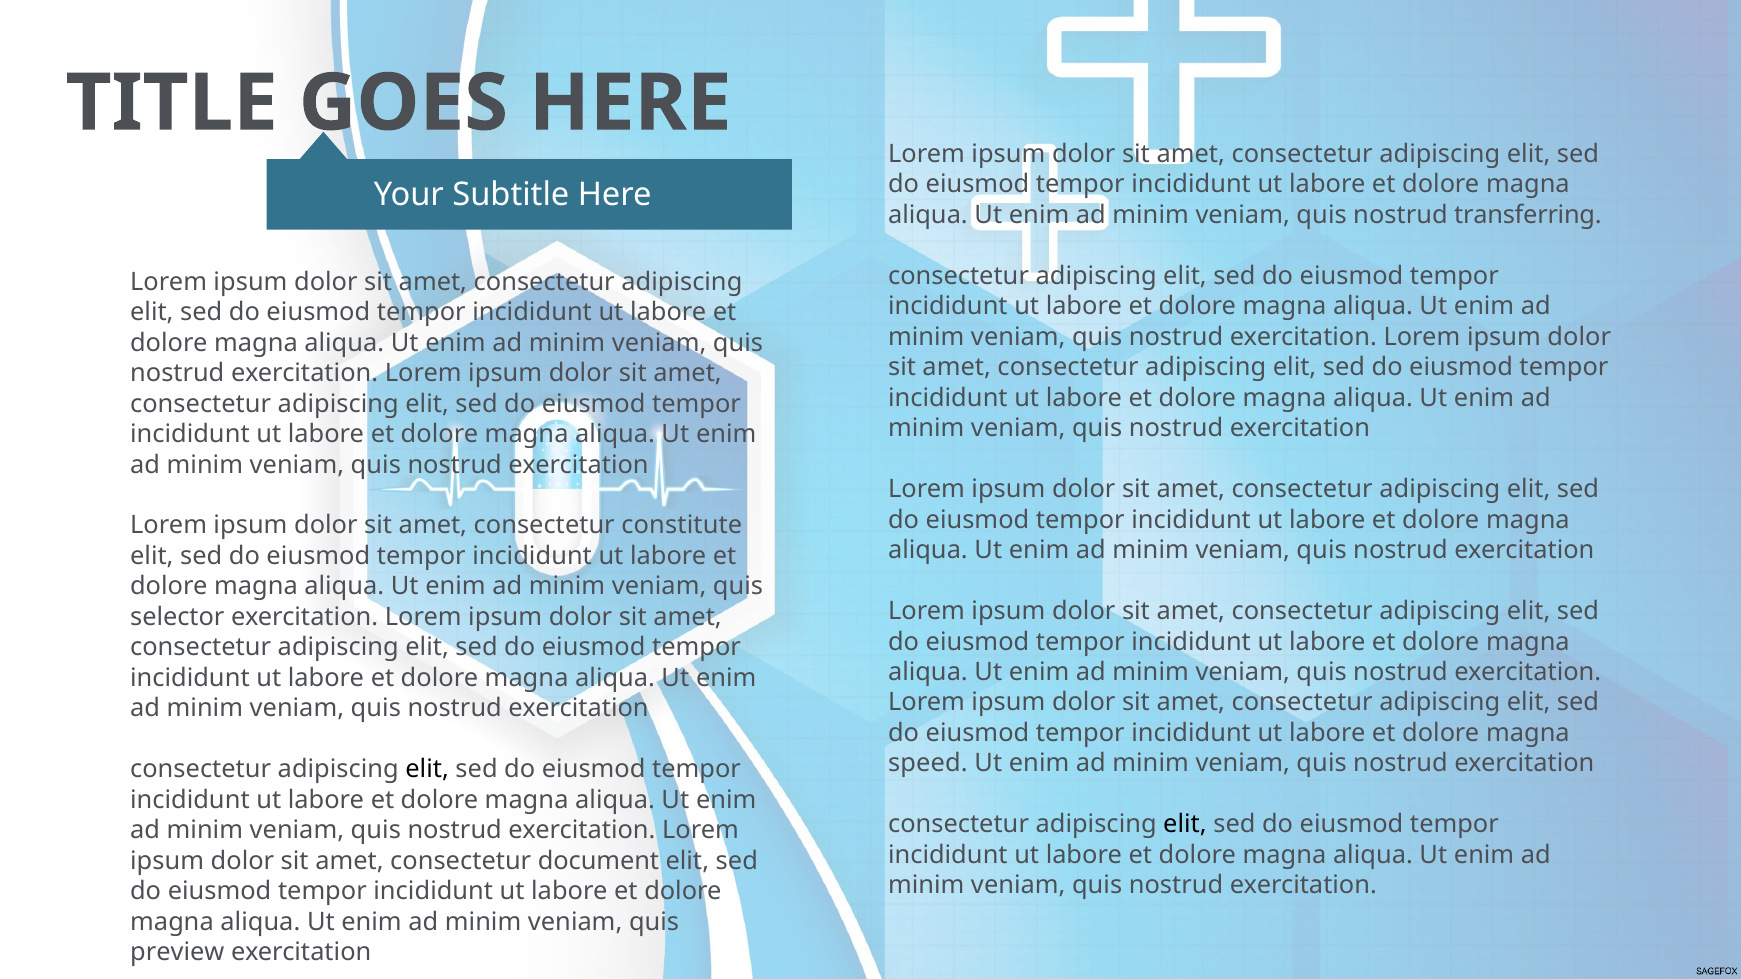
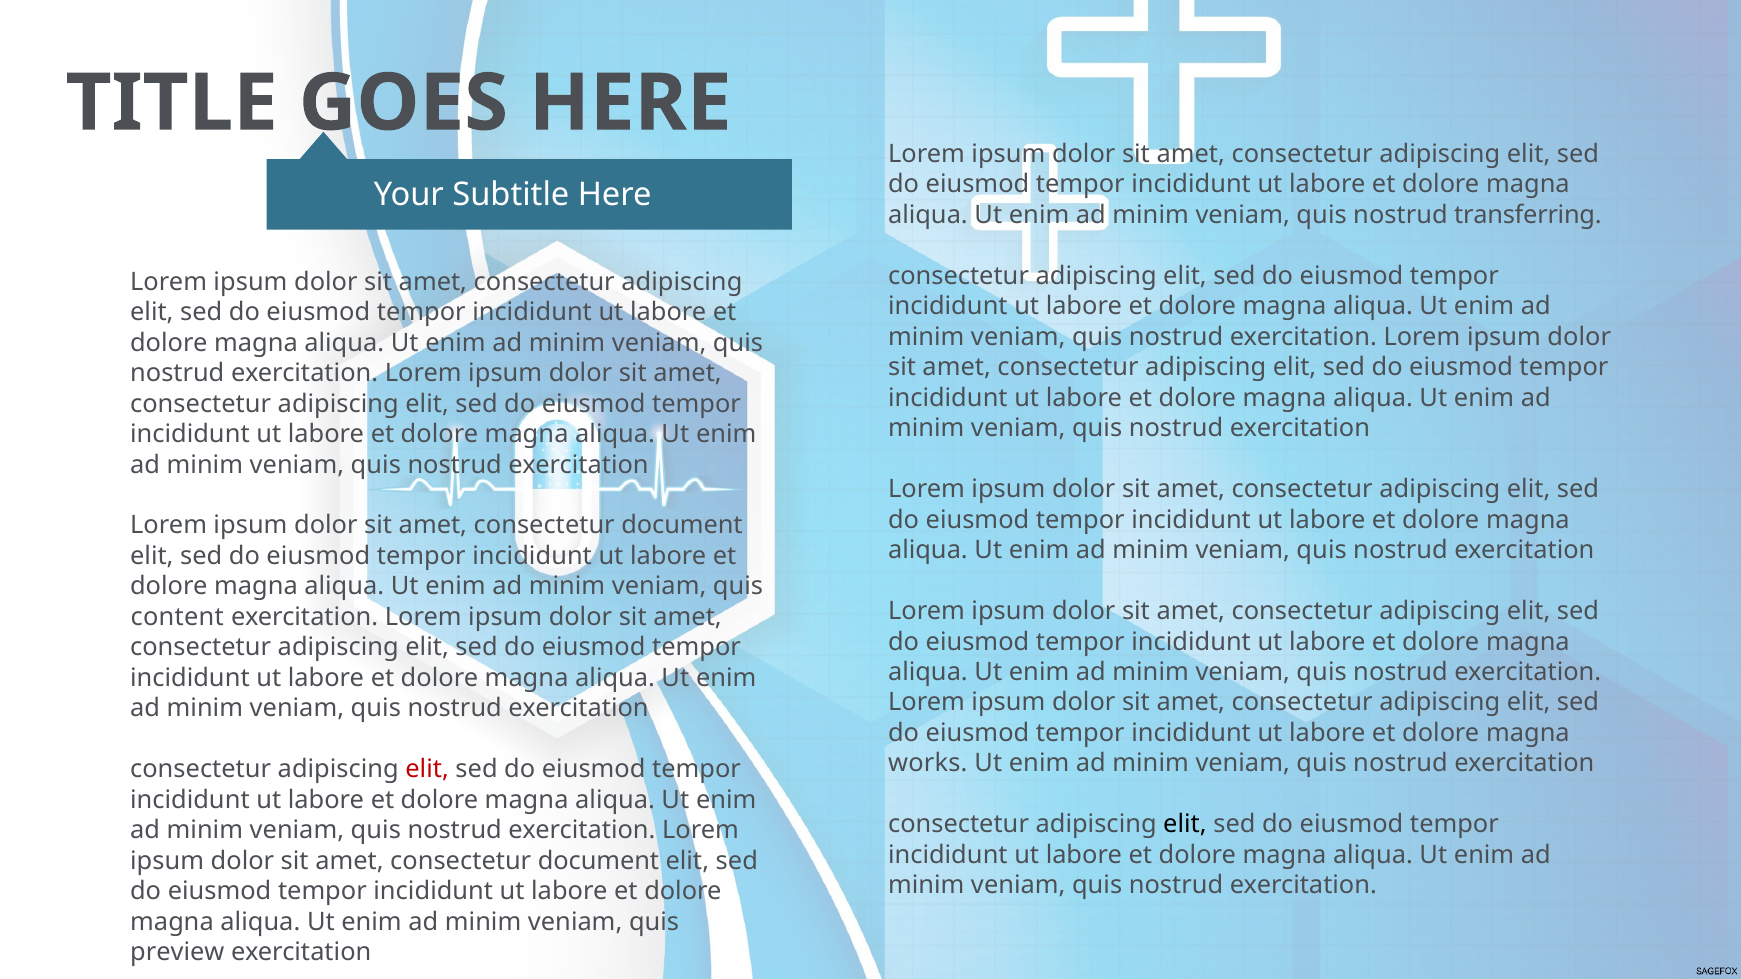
constitute at (682, 526): constitute -> document
selector: selector -> content
speed: speed -> works
elit at (427, 770) colour: black -> red
